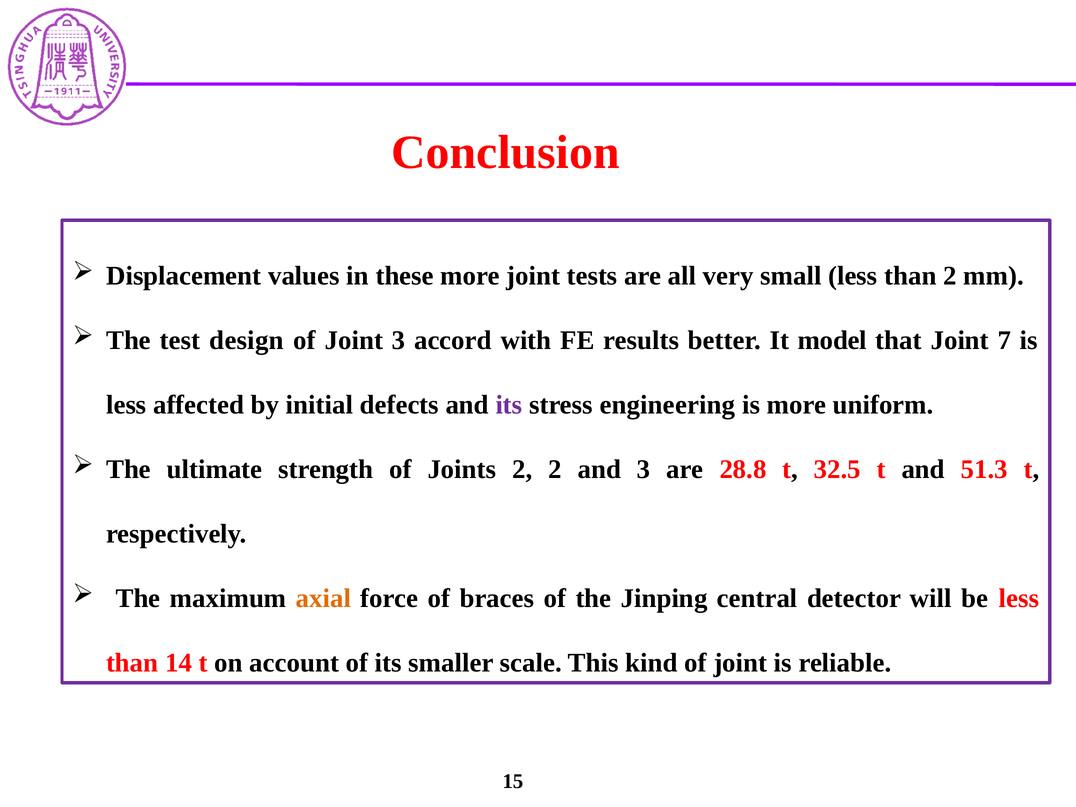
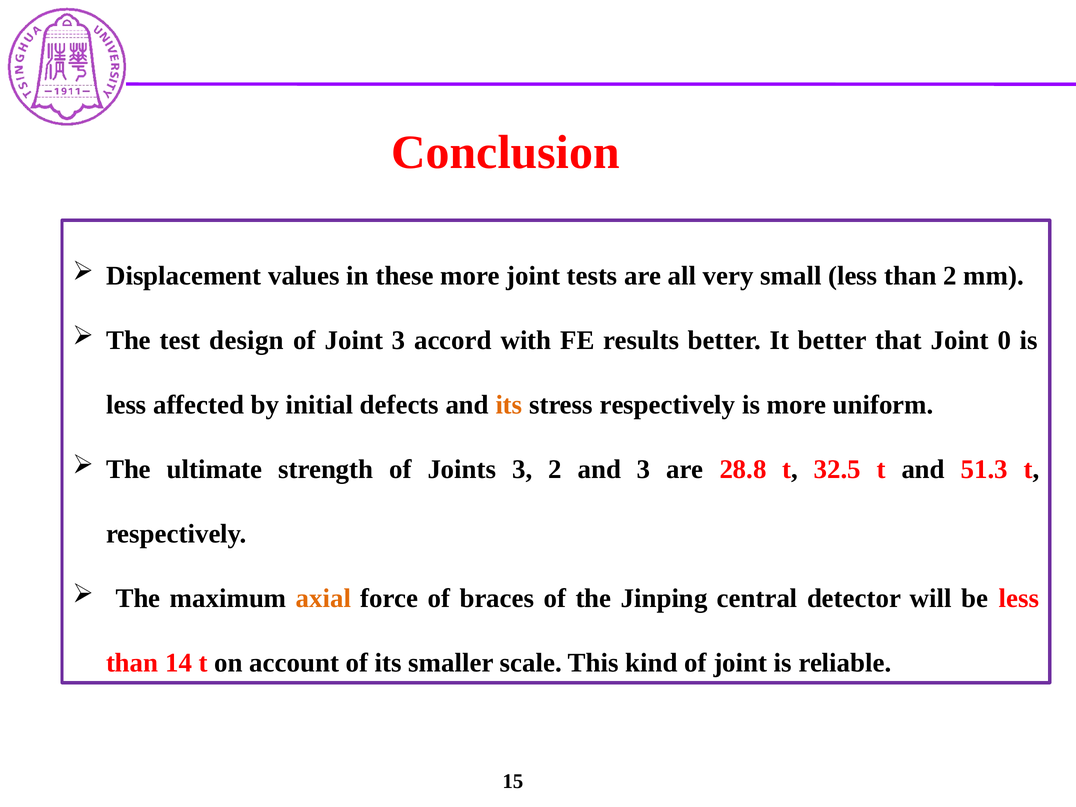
It model: model -> better
7: 7 -> 0
its at (509, 405) colour: purple -> orange
stress engineering: engineering -> respectively
Joints 2: 2 -> 3
